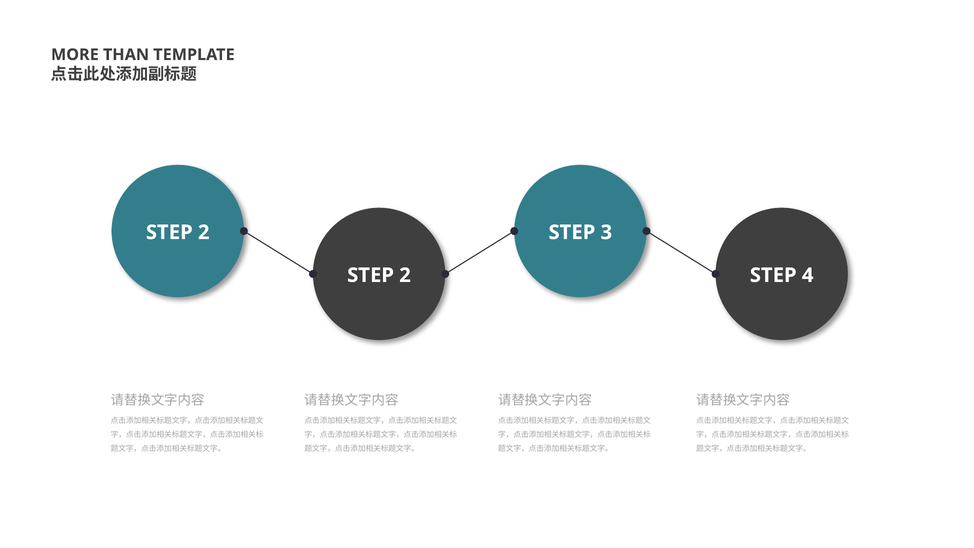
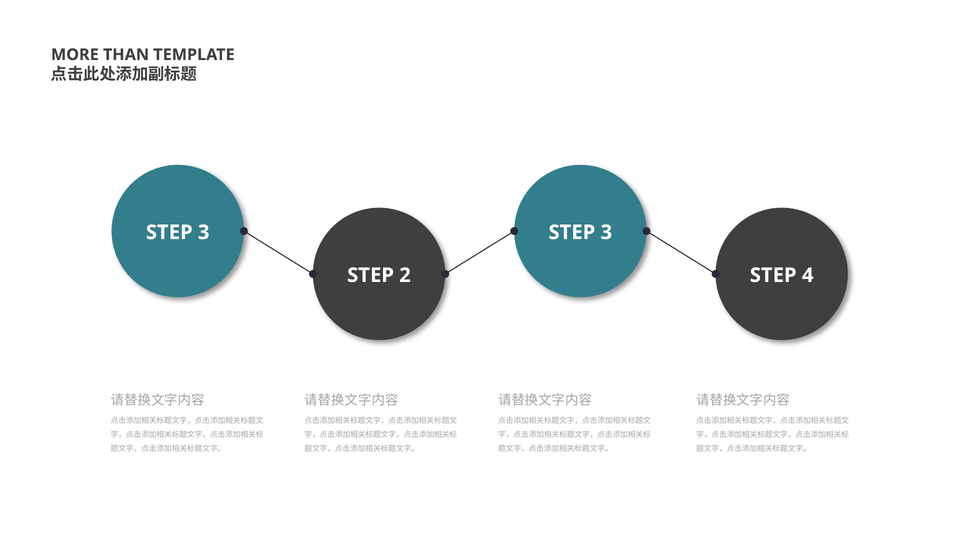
2 at (204, 232): 2 -> 3
